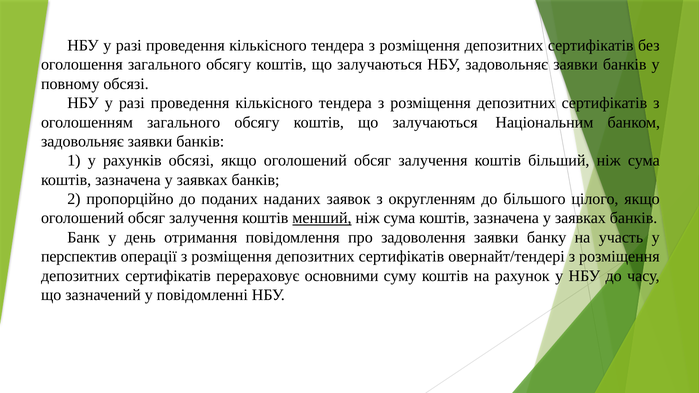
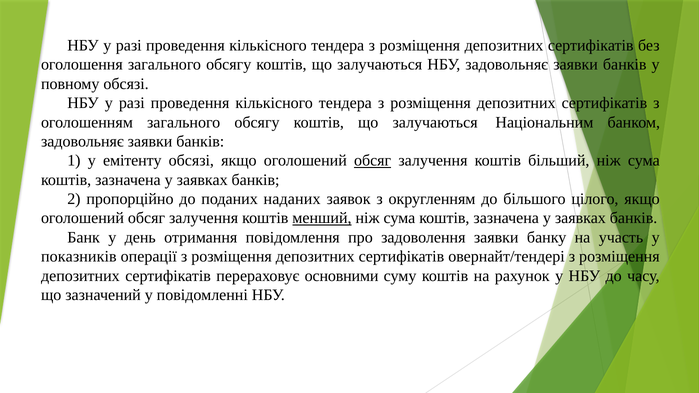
рахунків: рахунків -> емітенту
обсяг at (373, 161) underline: none -> present
перспектив: перспектив -> показників
